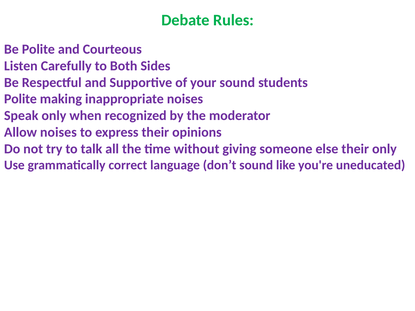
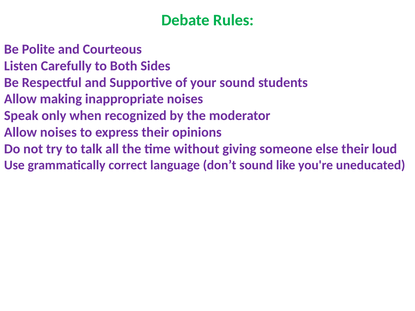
Polite at (20, 99): Polite -> Allow
their only: only -> loud
